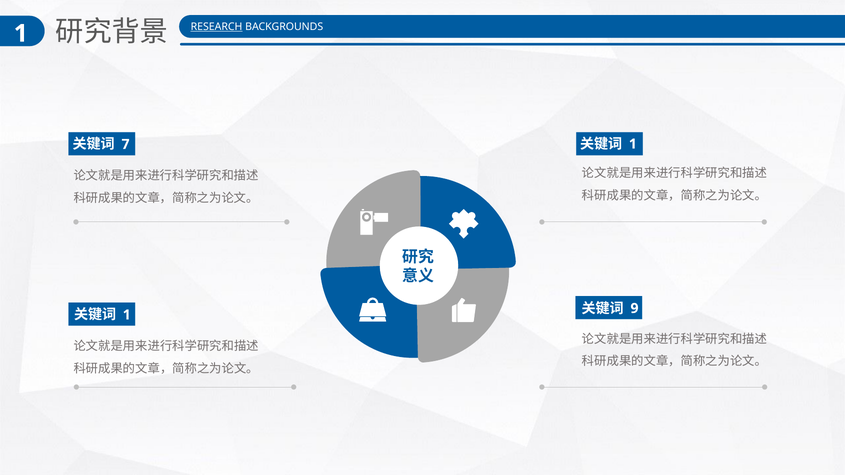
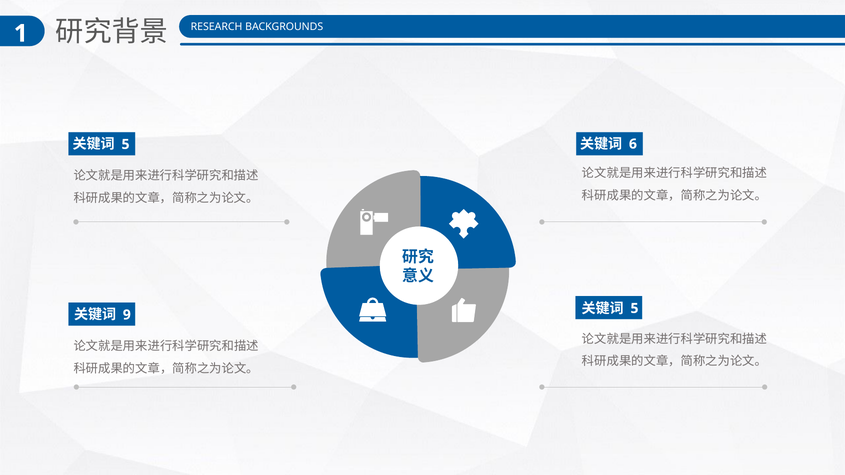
RESEARCH underline: present -> none
1 at (633, 144): 1 -> 6
7 at (126, 144): 7 -> 5
9 at (634, 309): 9 -> 5
1 at (127, 315): 1 -> 9
